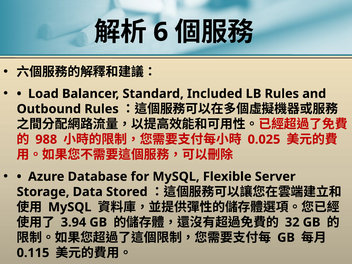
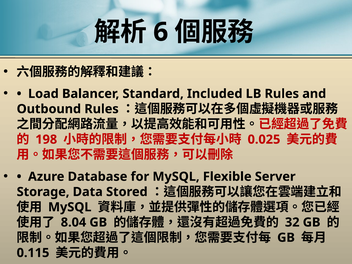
988: 988 -> 198
3.94: 3.94 -> 8.04
